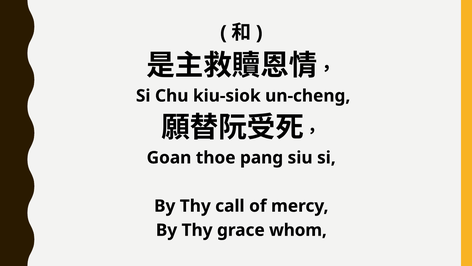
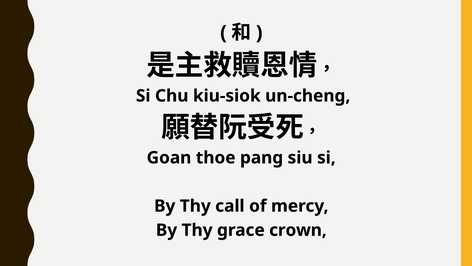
whom: whom -> crown
